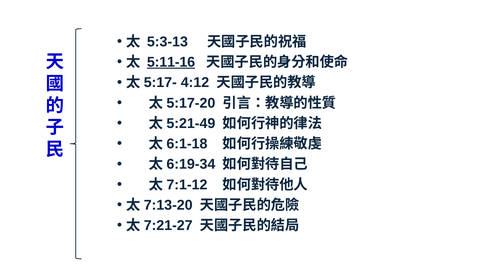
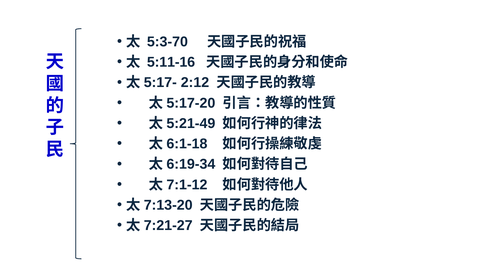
5:3-13: 5:3-13 -> 5:3-70
5:11-16 underline: present -> none
4:12: 4:12 -> 2:12
